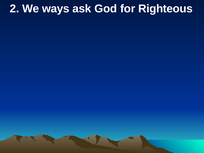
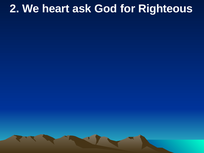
ways: ways -> heart
